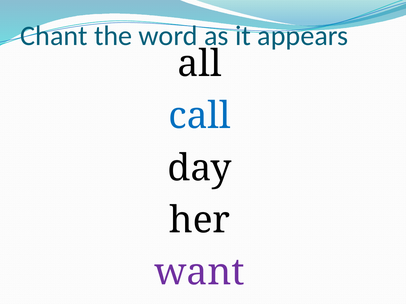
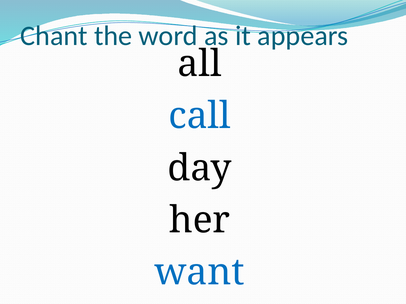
want colour: purple -> blue
